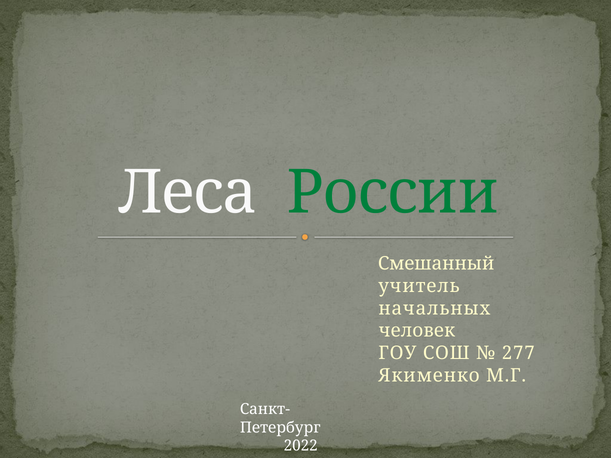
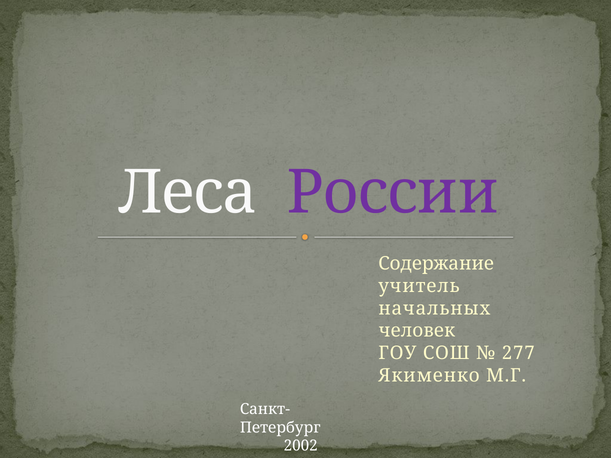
России colour: green -> purple
Смешанный: Смешанный -> Содержание
2022: 2022 -> 2002
